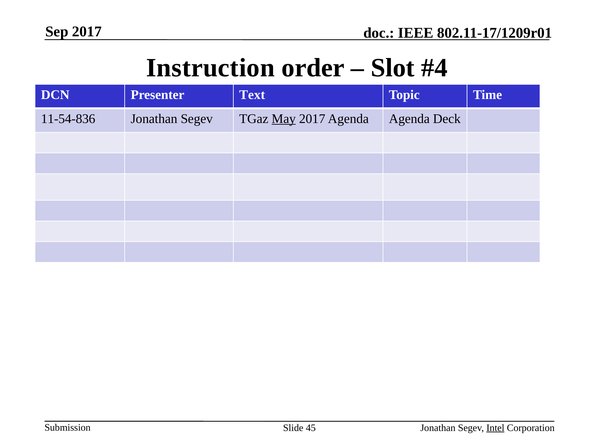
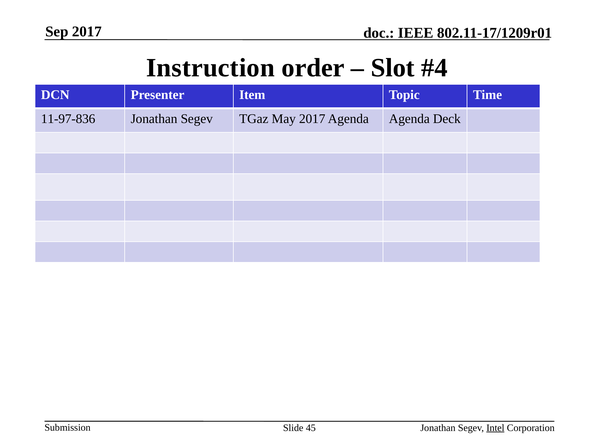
Text: Text -> Item
11-54-836: 11-54-836 -> 11-97-836
May underline: present -> none
